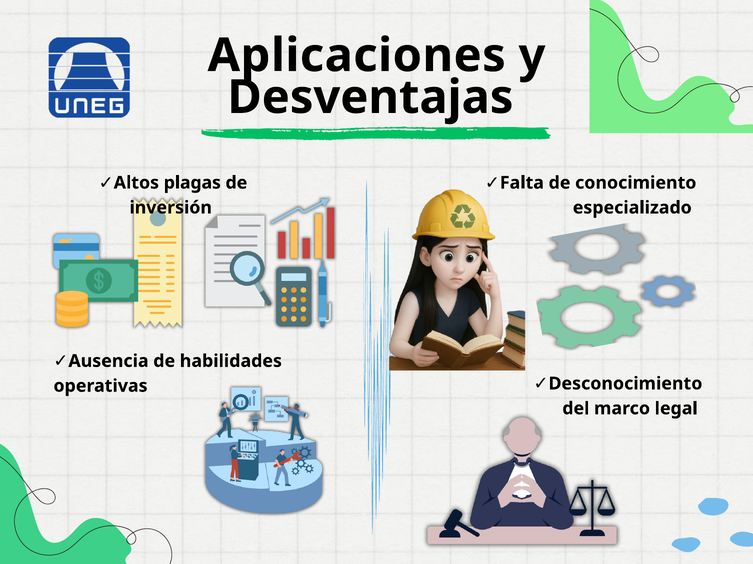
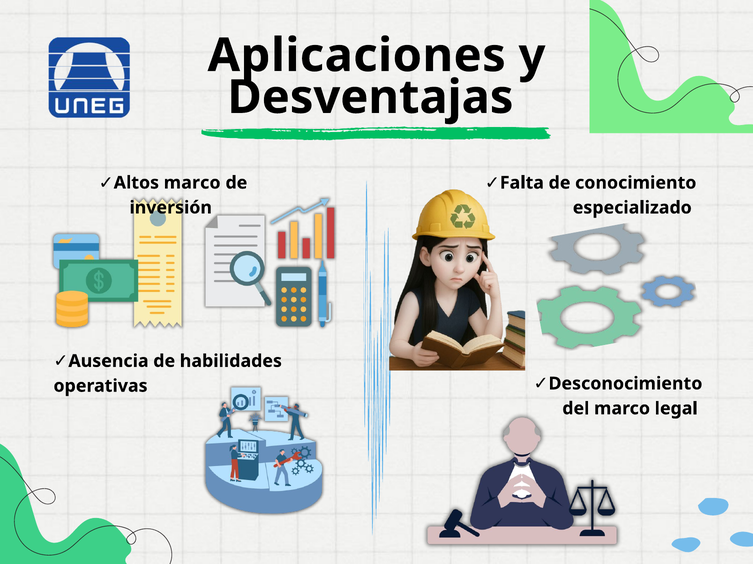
plagas at (192, 183): plagas -> marco
